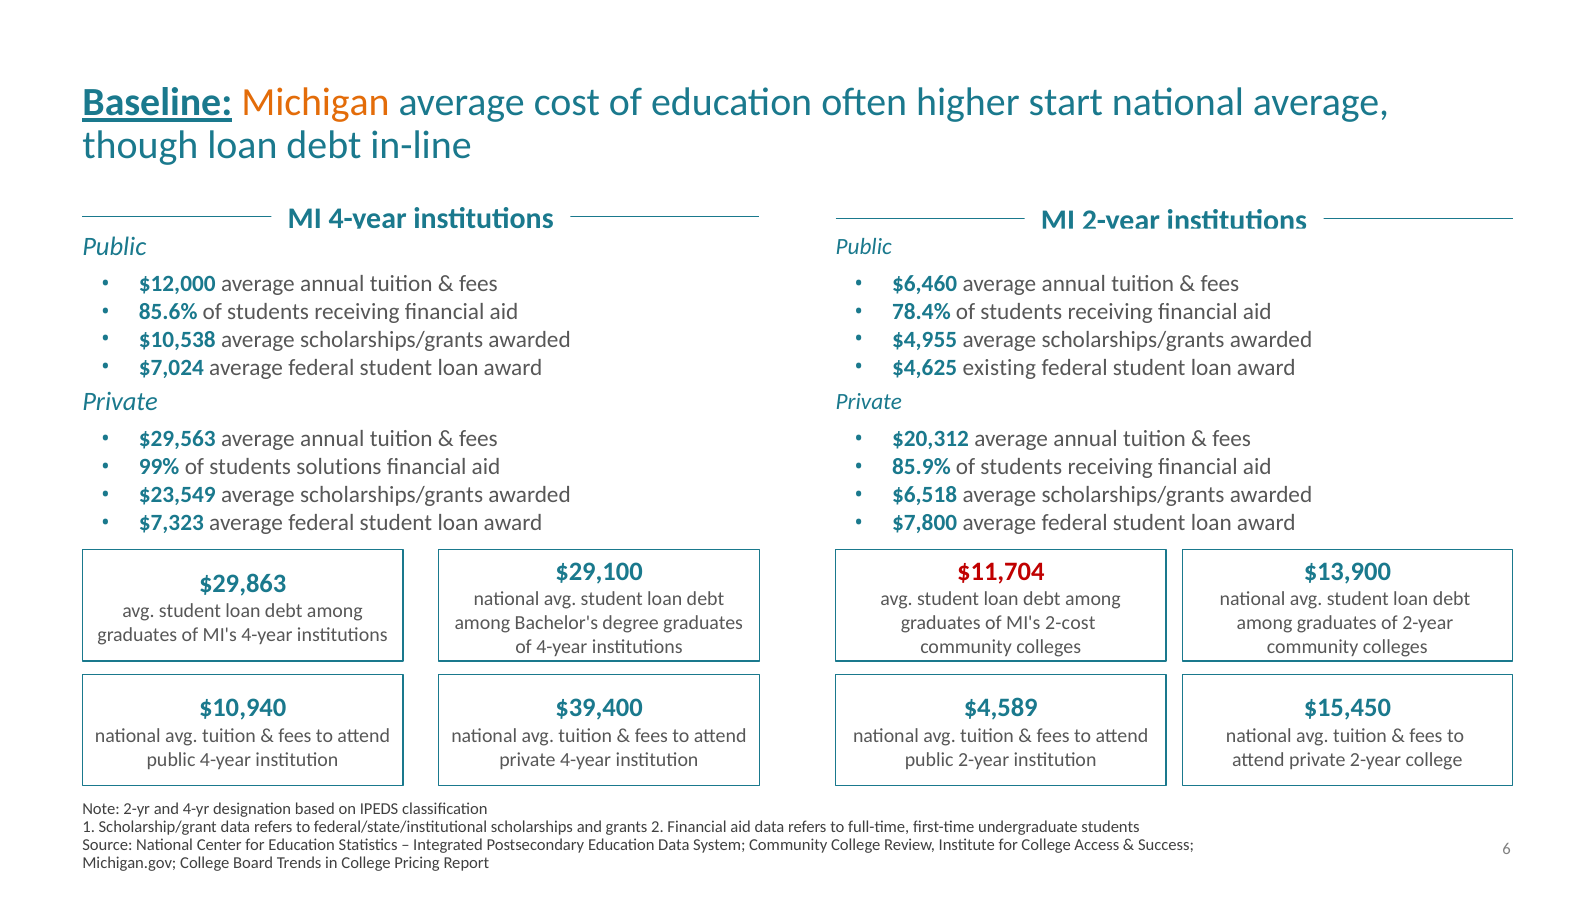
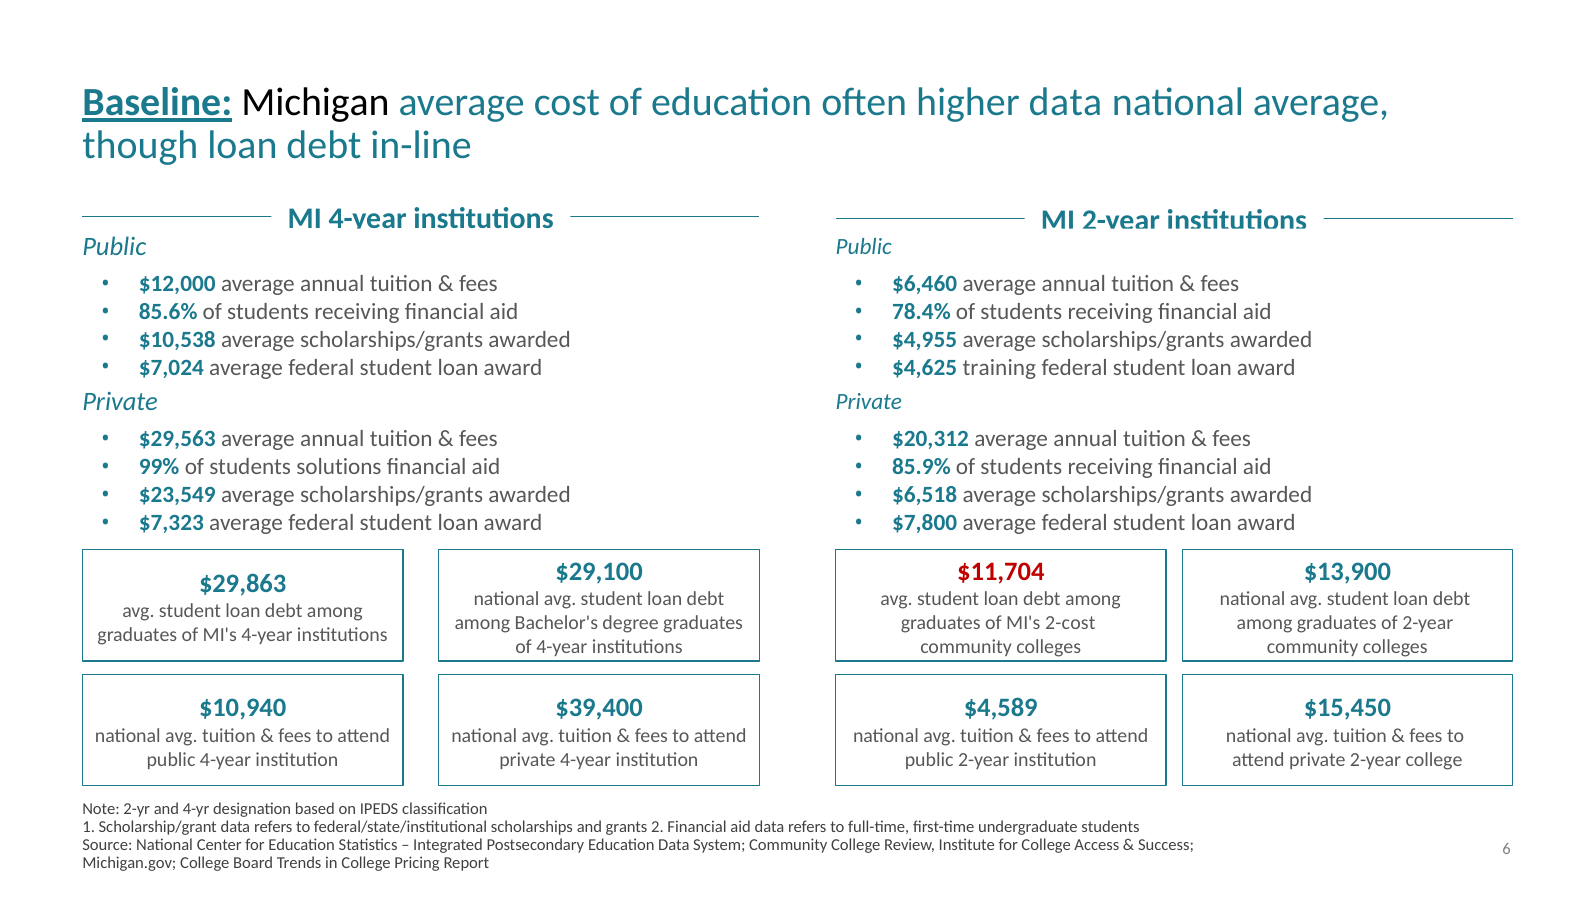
Michigan colour: orange -> black
higher start: start -> data
existing: existing -> training
